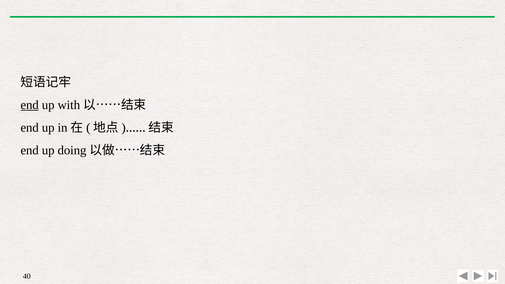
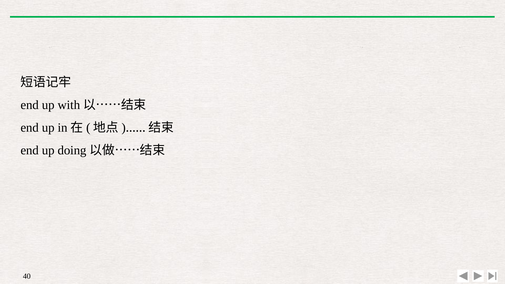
end at (30, 105) underline: present -> none
